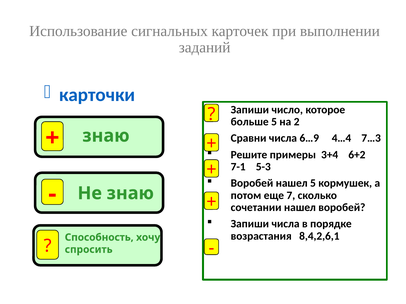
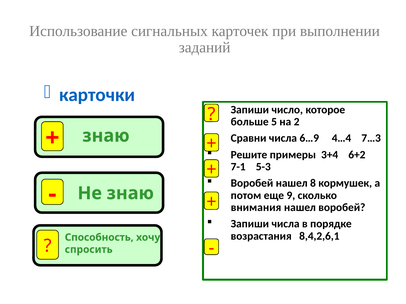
нашел 5: 5 -> 8
7: 7 -> 9
сочетании: сочетании -> внимания
